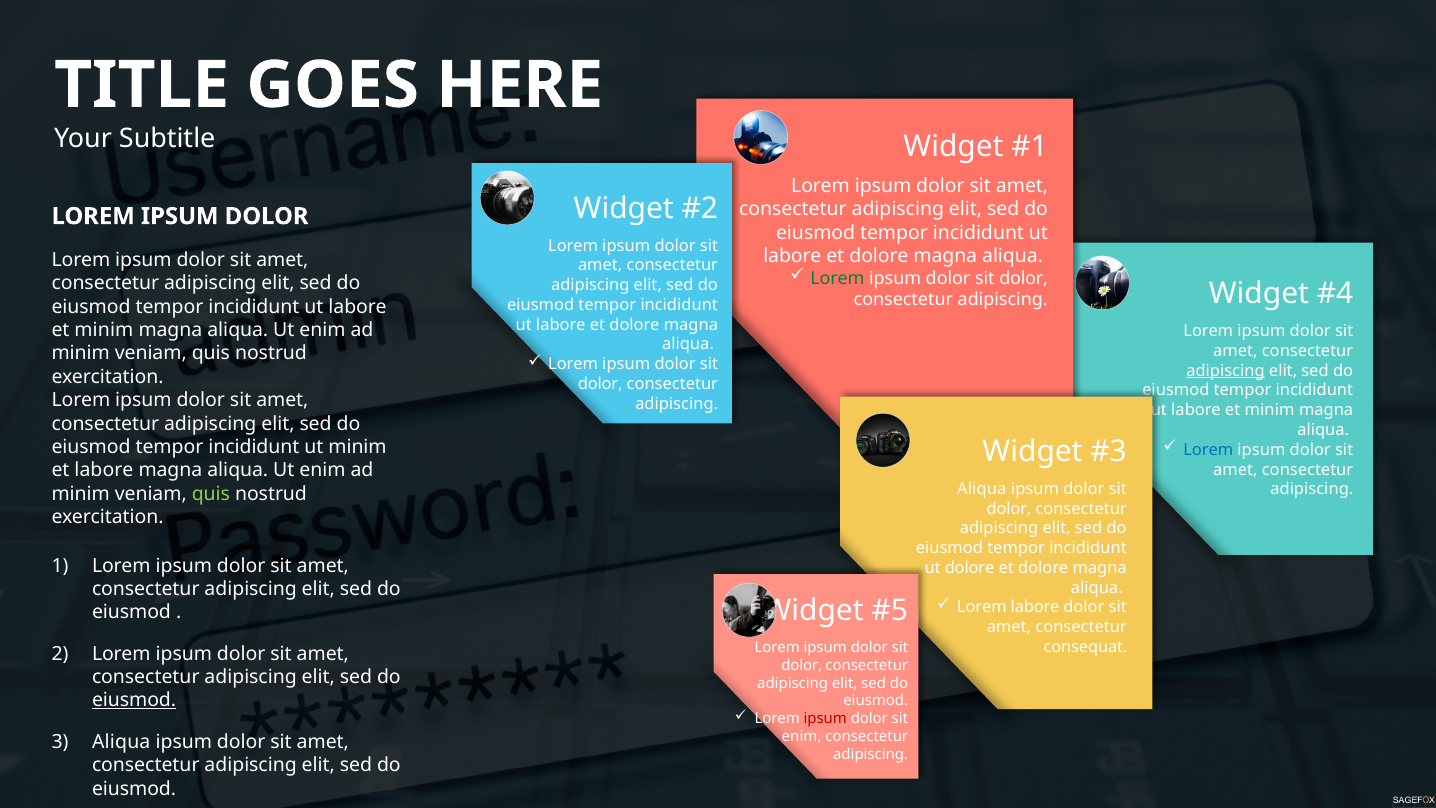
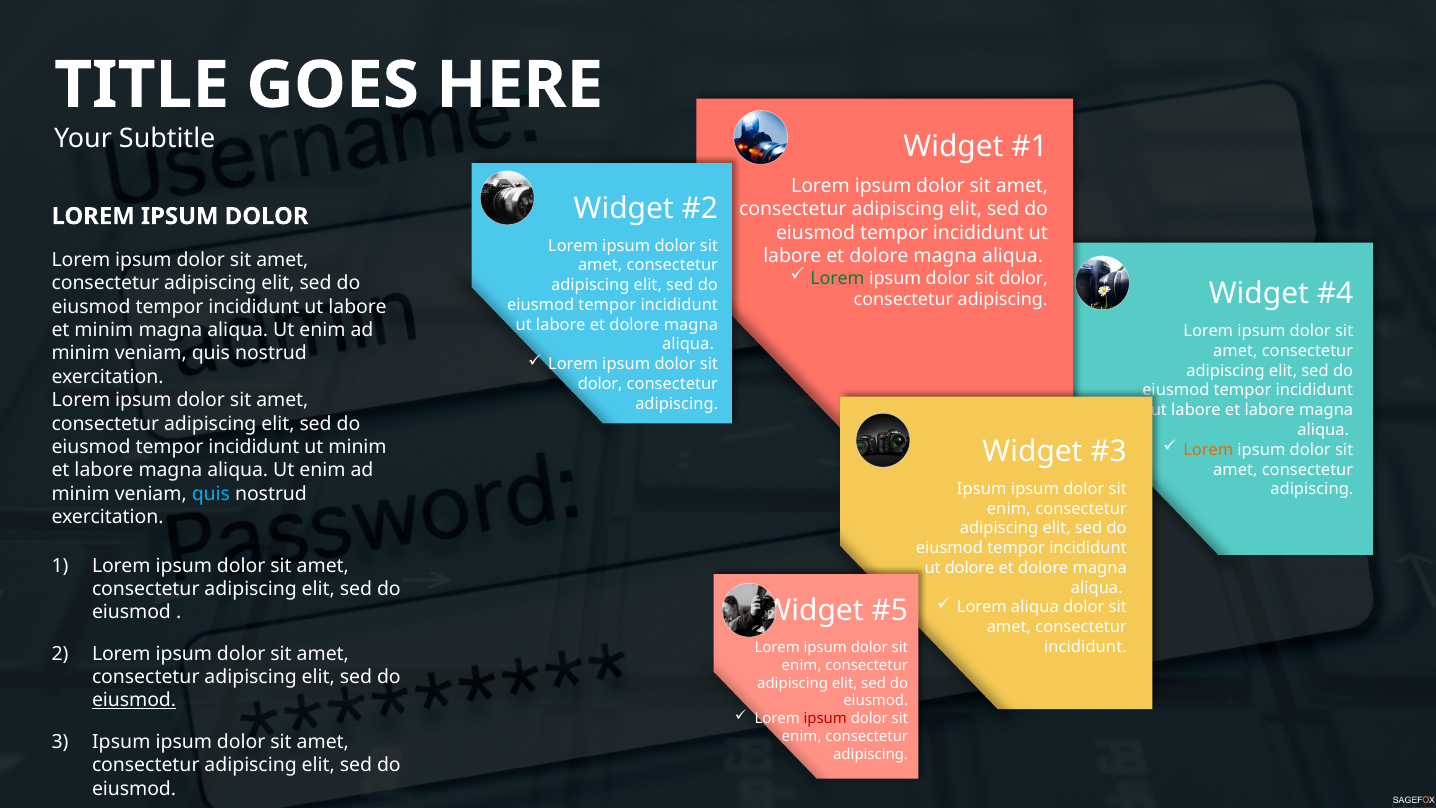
adipiscing at (1225, 371) underline: present -> none
minim at (1270, 410): minim -> labore
Lorem at (1208, 450) colour: blue -> orange
Aliqua at (982, 489): Aliqua -> Ipsum
quis at (211, 494) colour: light green -> light blue
dolor at (1009, 508): dolor -> enim
Lorem labore: labore -> aliqua
consequat at (1086, 647): consequat -> incididunt
dolor at (802, 665): dolor -> enim
3 Aliqua: Aliqua -> Ipsum
